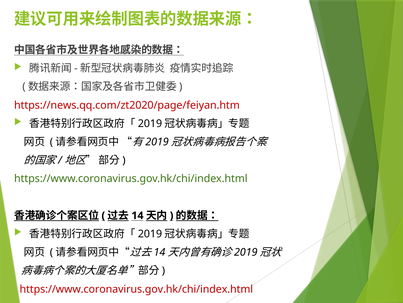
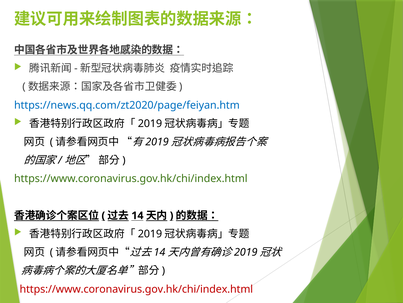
https://news.qq.com/zt2020/page/feiyan.htm colour: red -> blue
